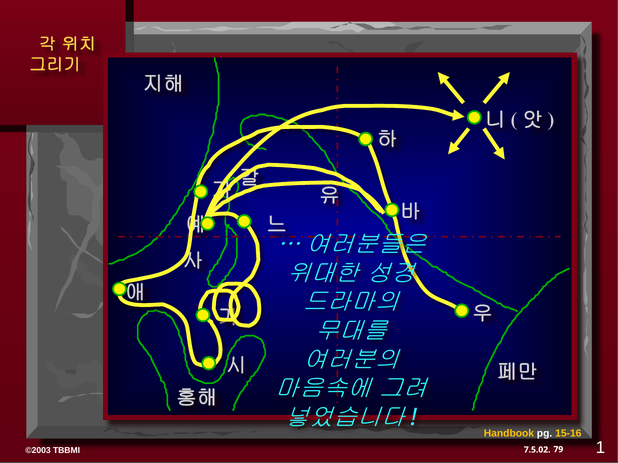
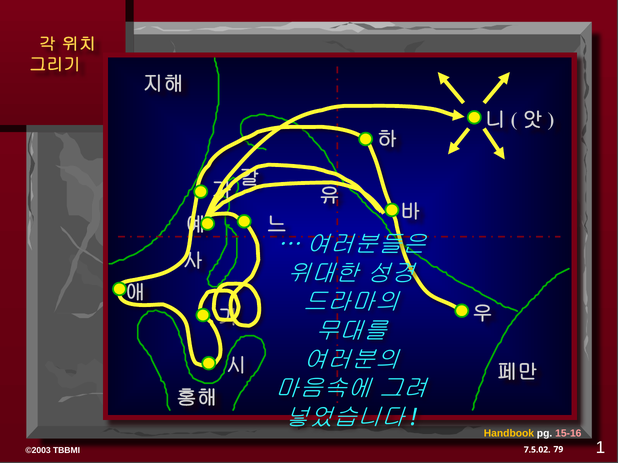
15-16 colour: yellow -> pink
